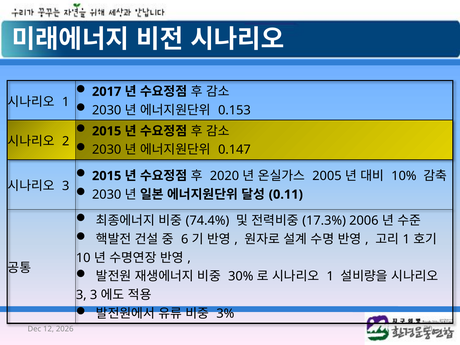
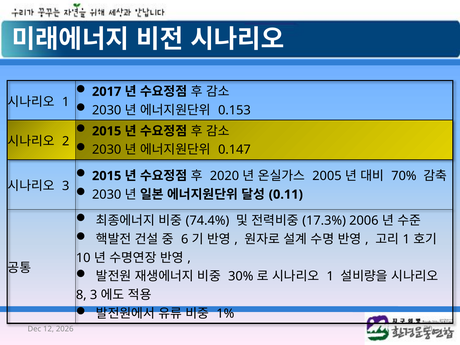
10%: 10% -> 70%
3 at (81, 295): 3 -> 8
3%: 3% -> 1%
